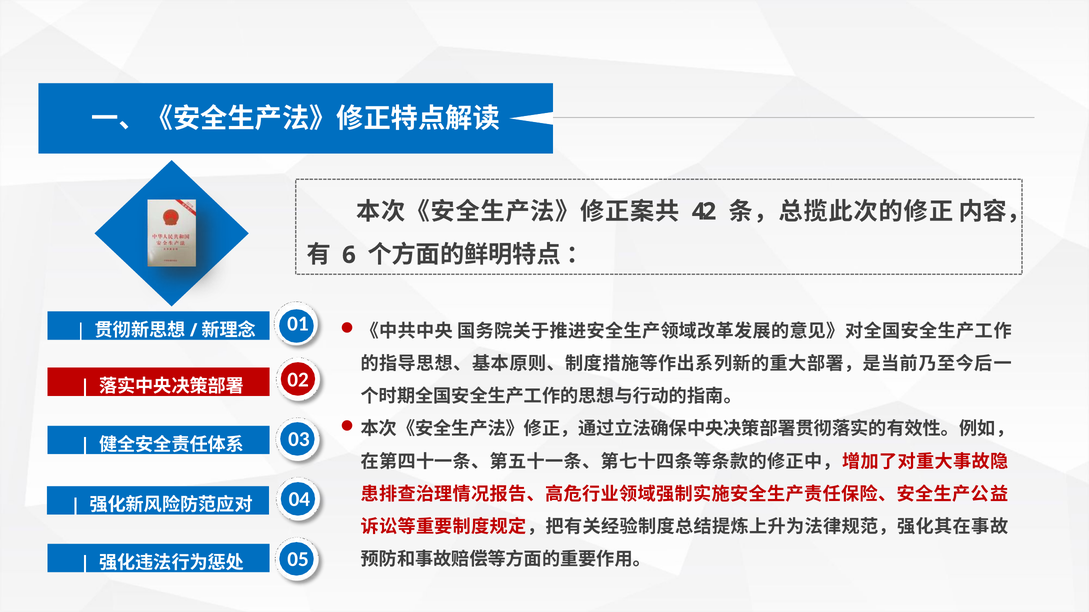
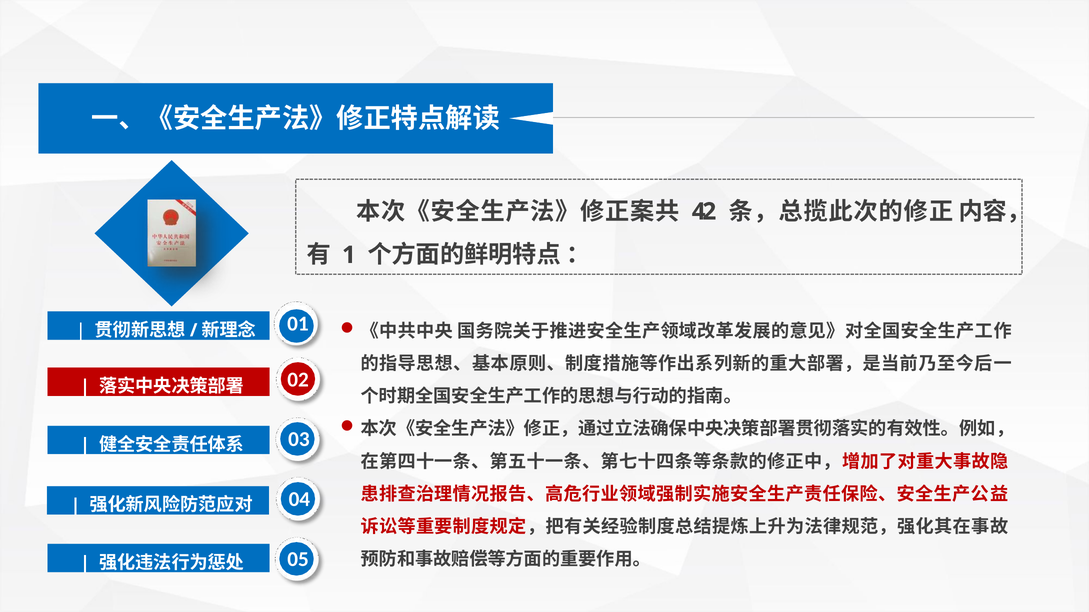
6: 6 -> 1
